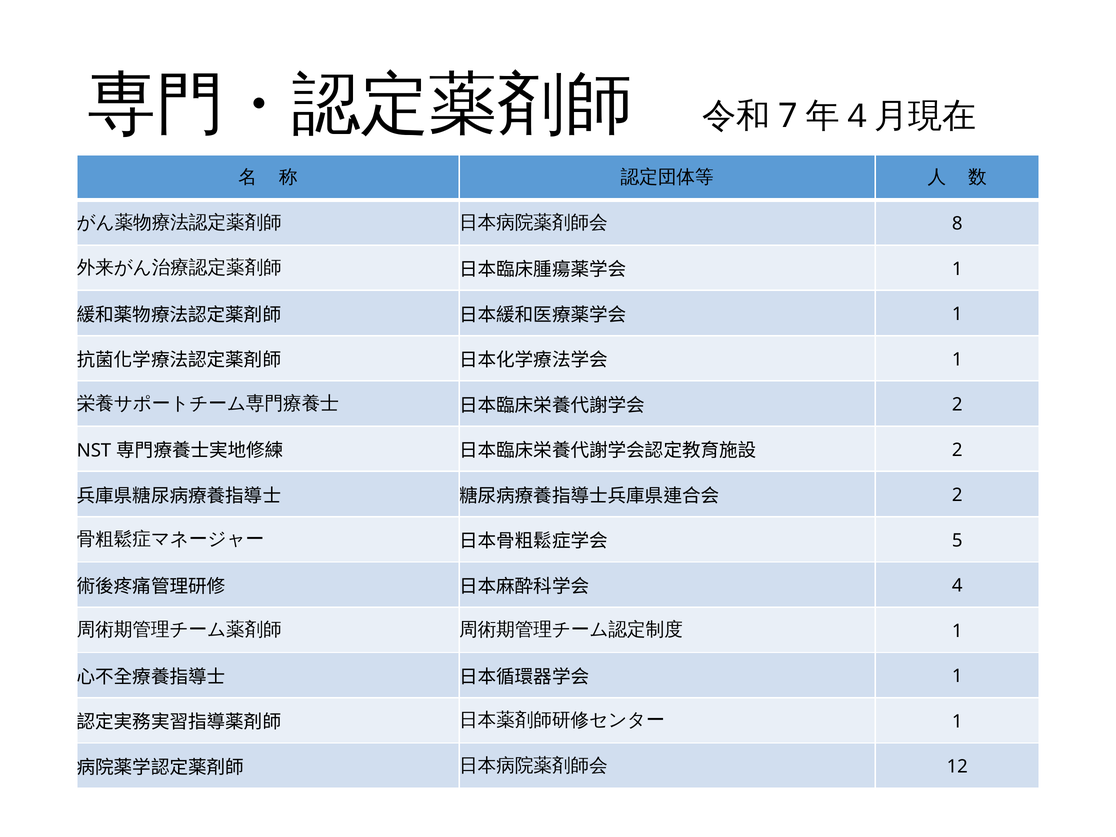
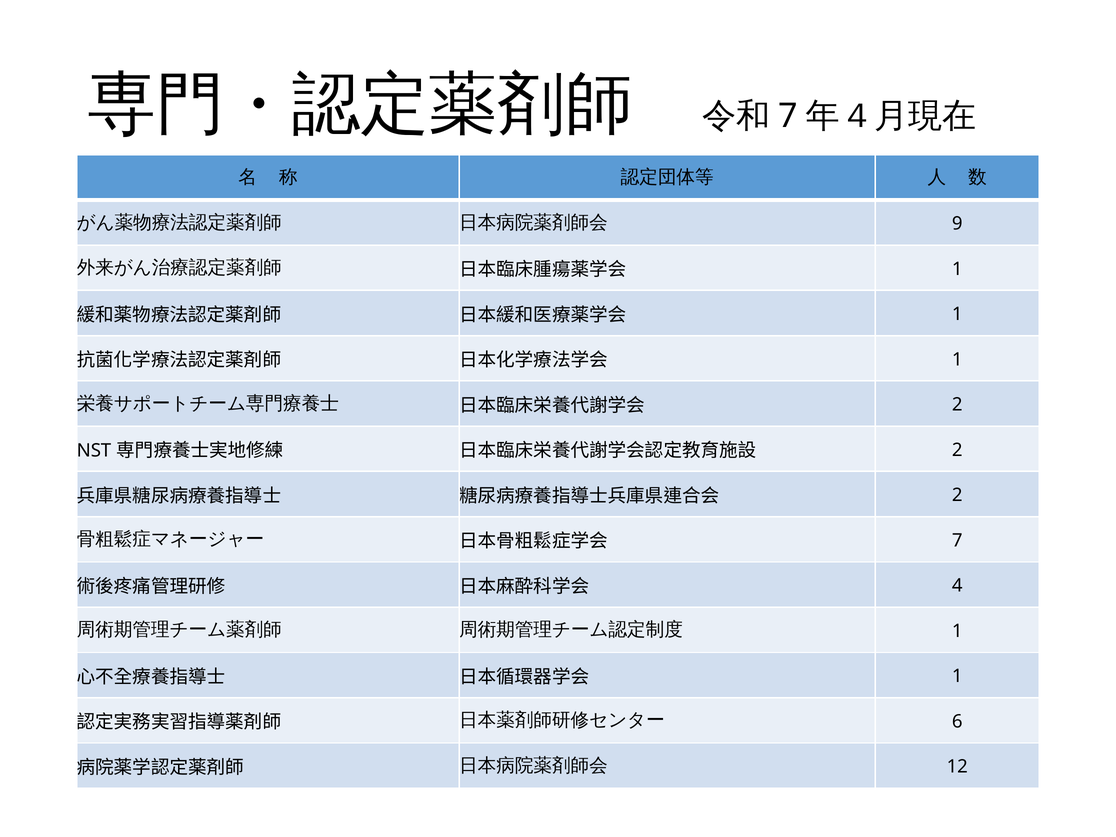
8: 8 -> 9
5 at (957, 540): 5 -> 7
1 at (957, 721): 1 -> 6
